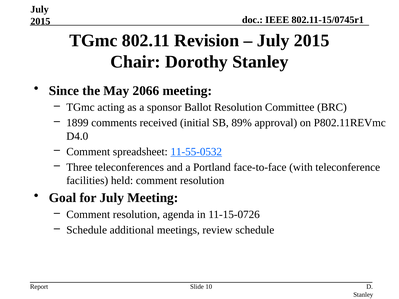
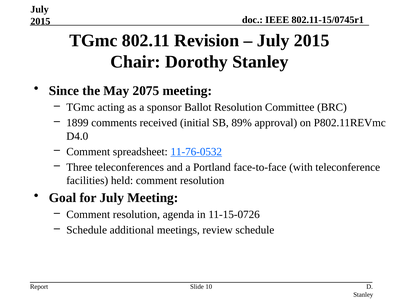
2066: 2066 -> 2075
11-55-0532: 11-55-0532 -> 11-76-0532
